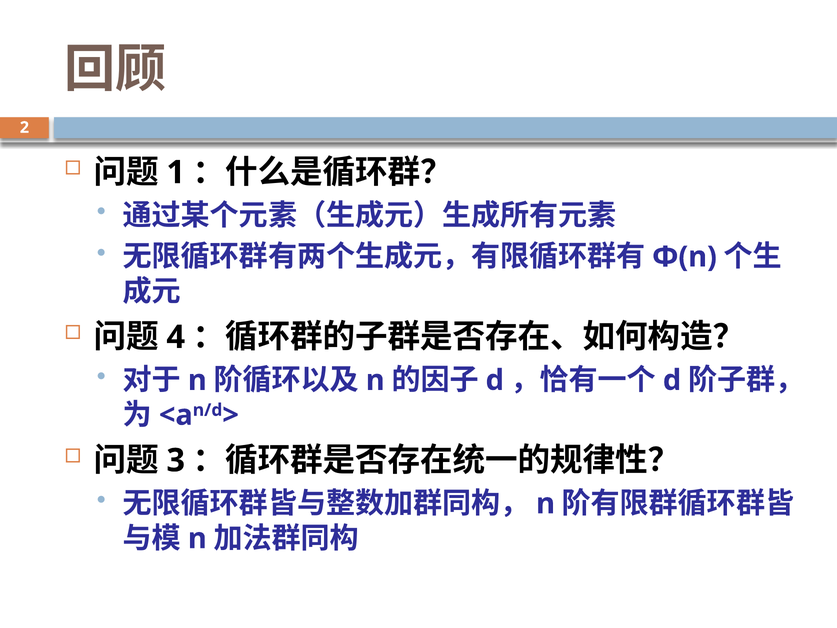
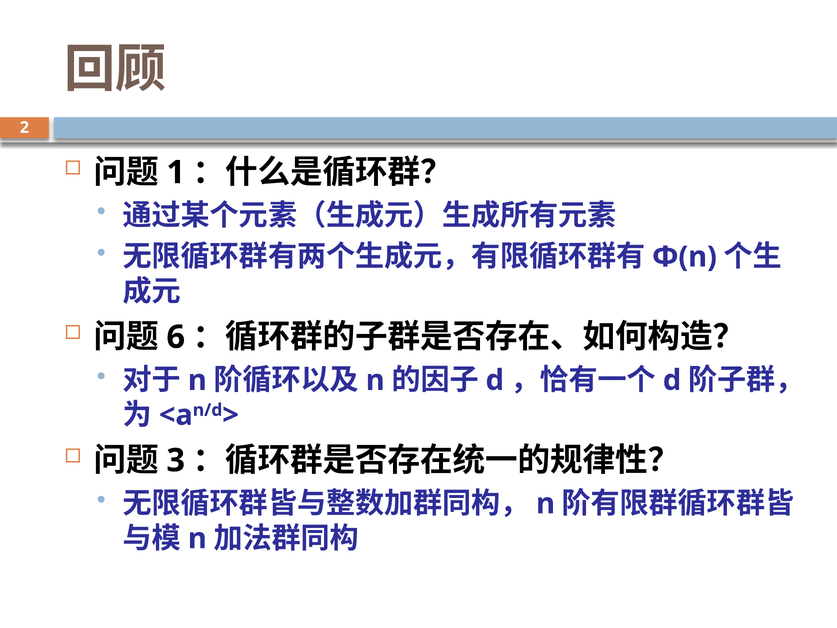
4: 4 -> 6
